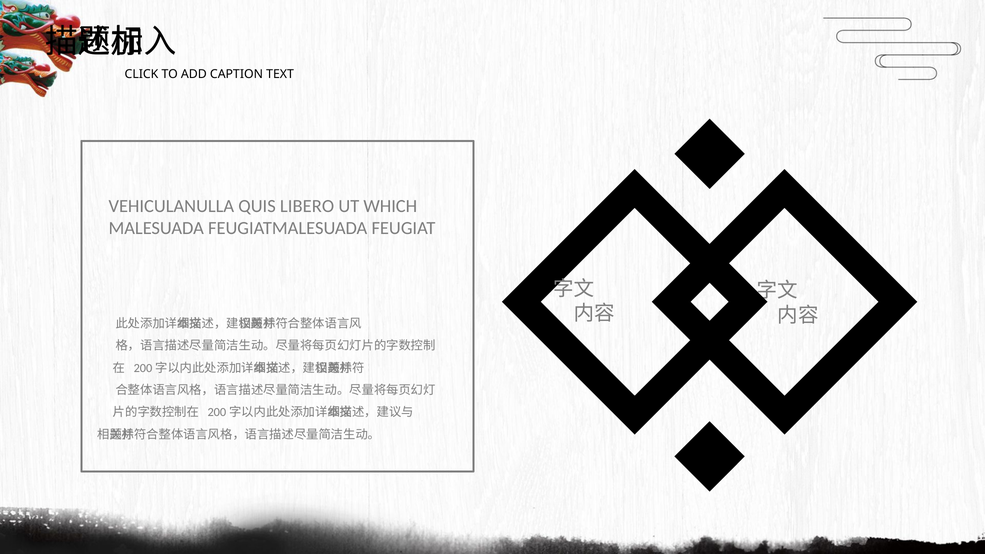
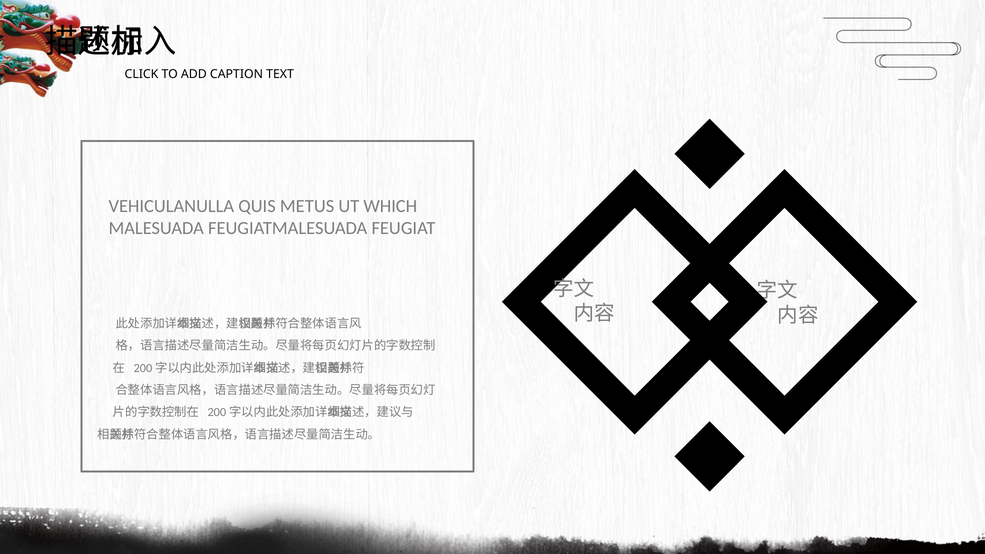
LIBERO: LIBERO -> METUS
